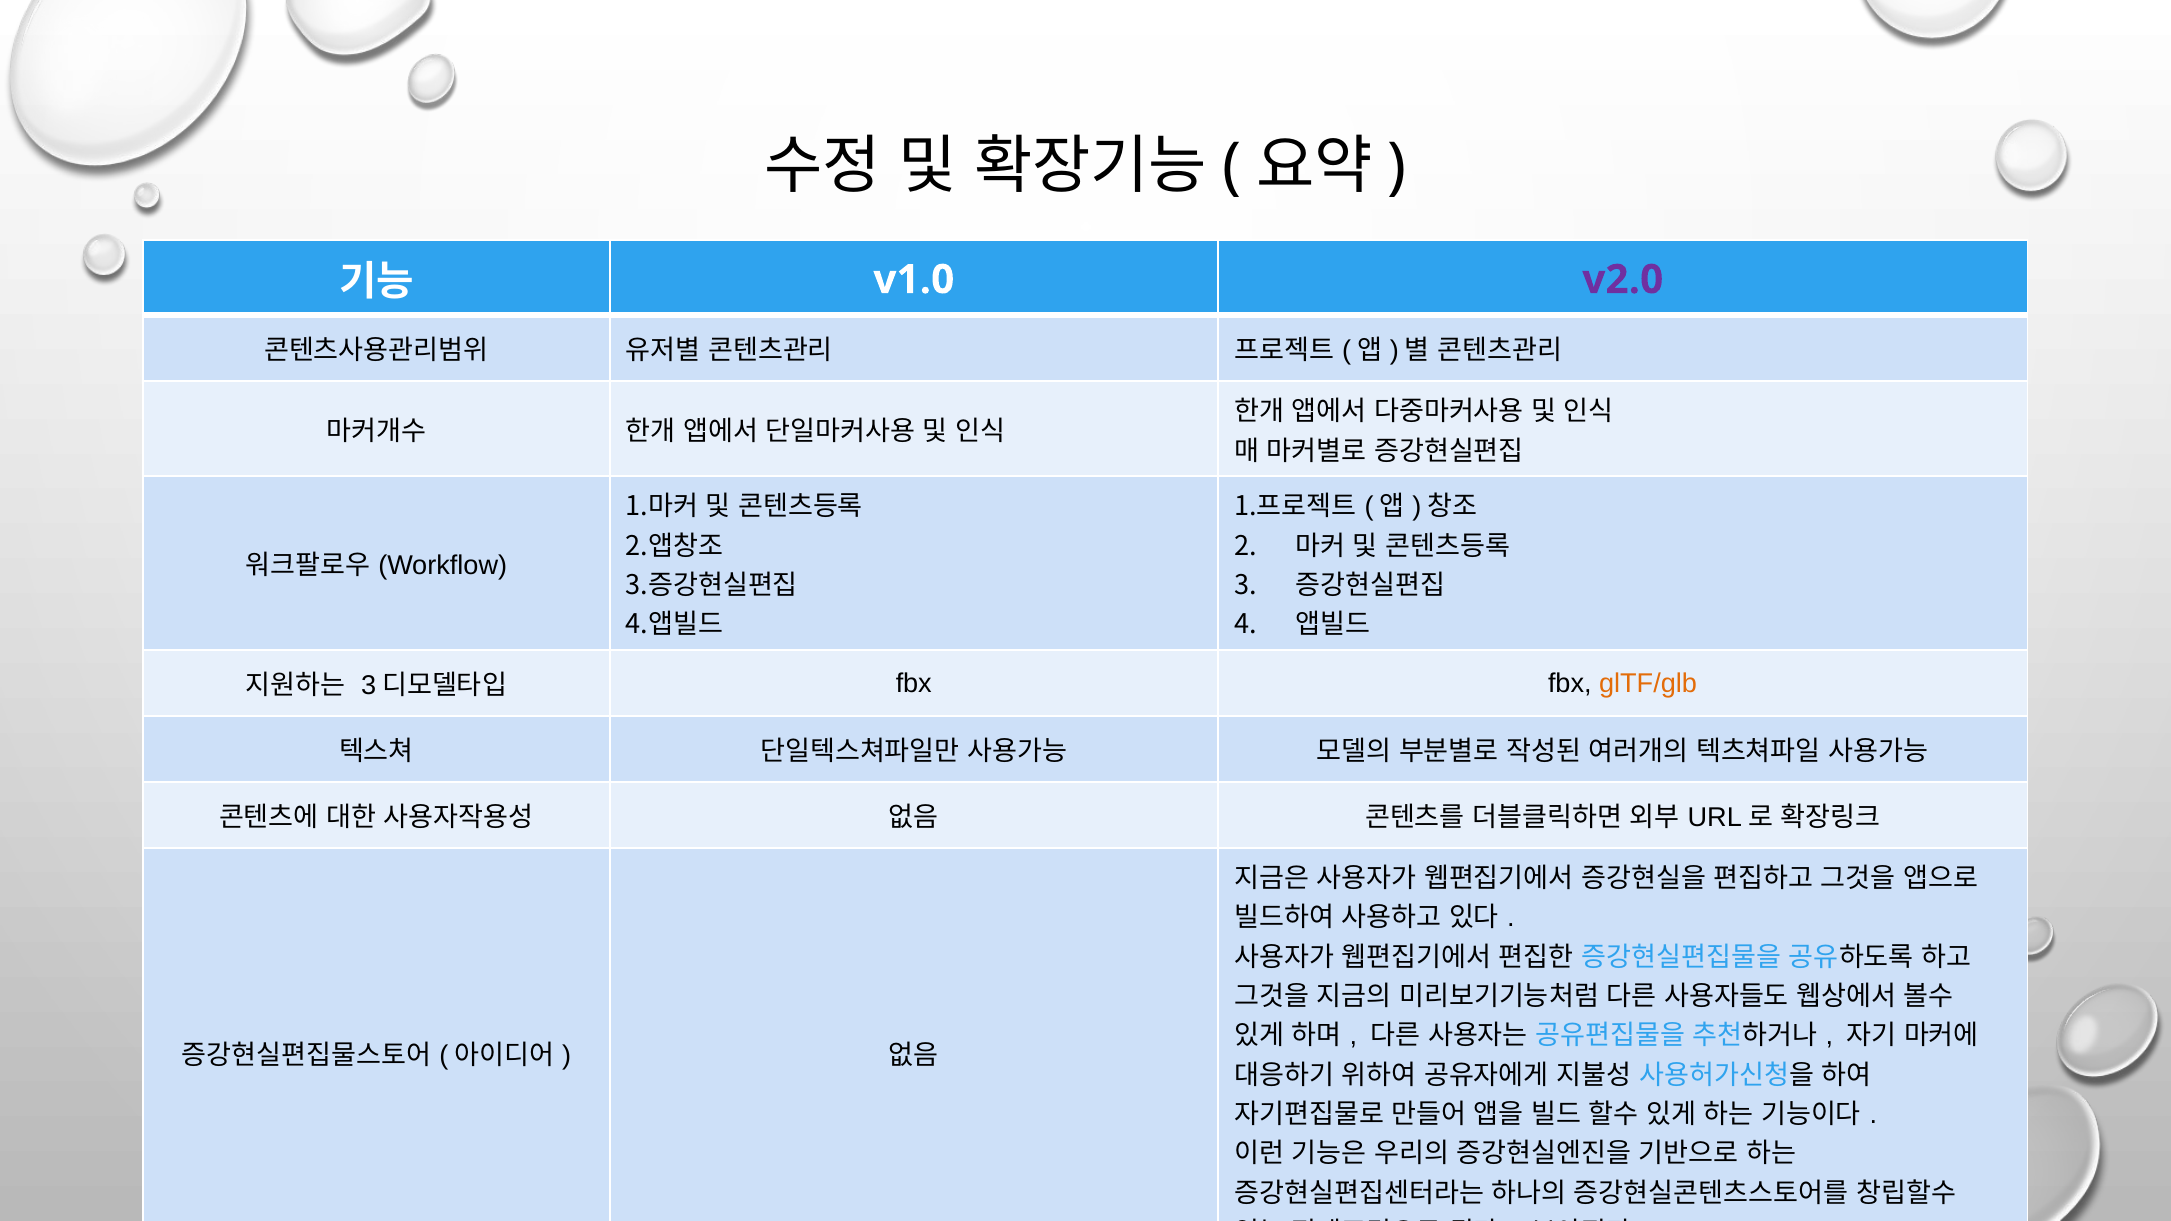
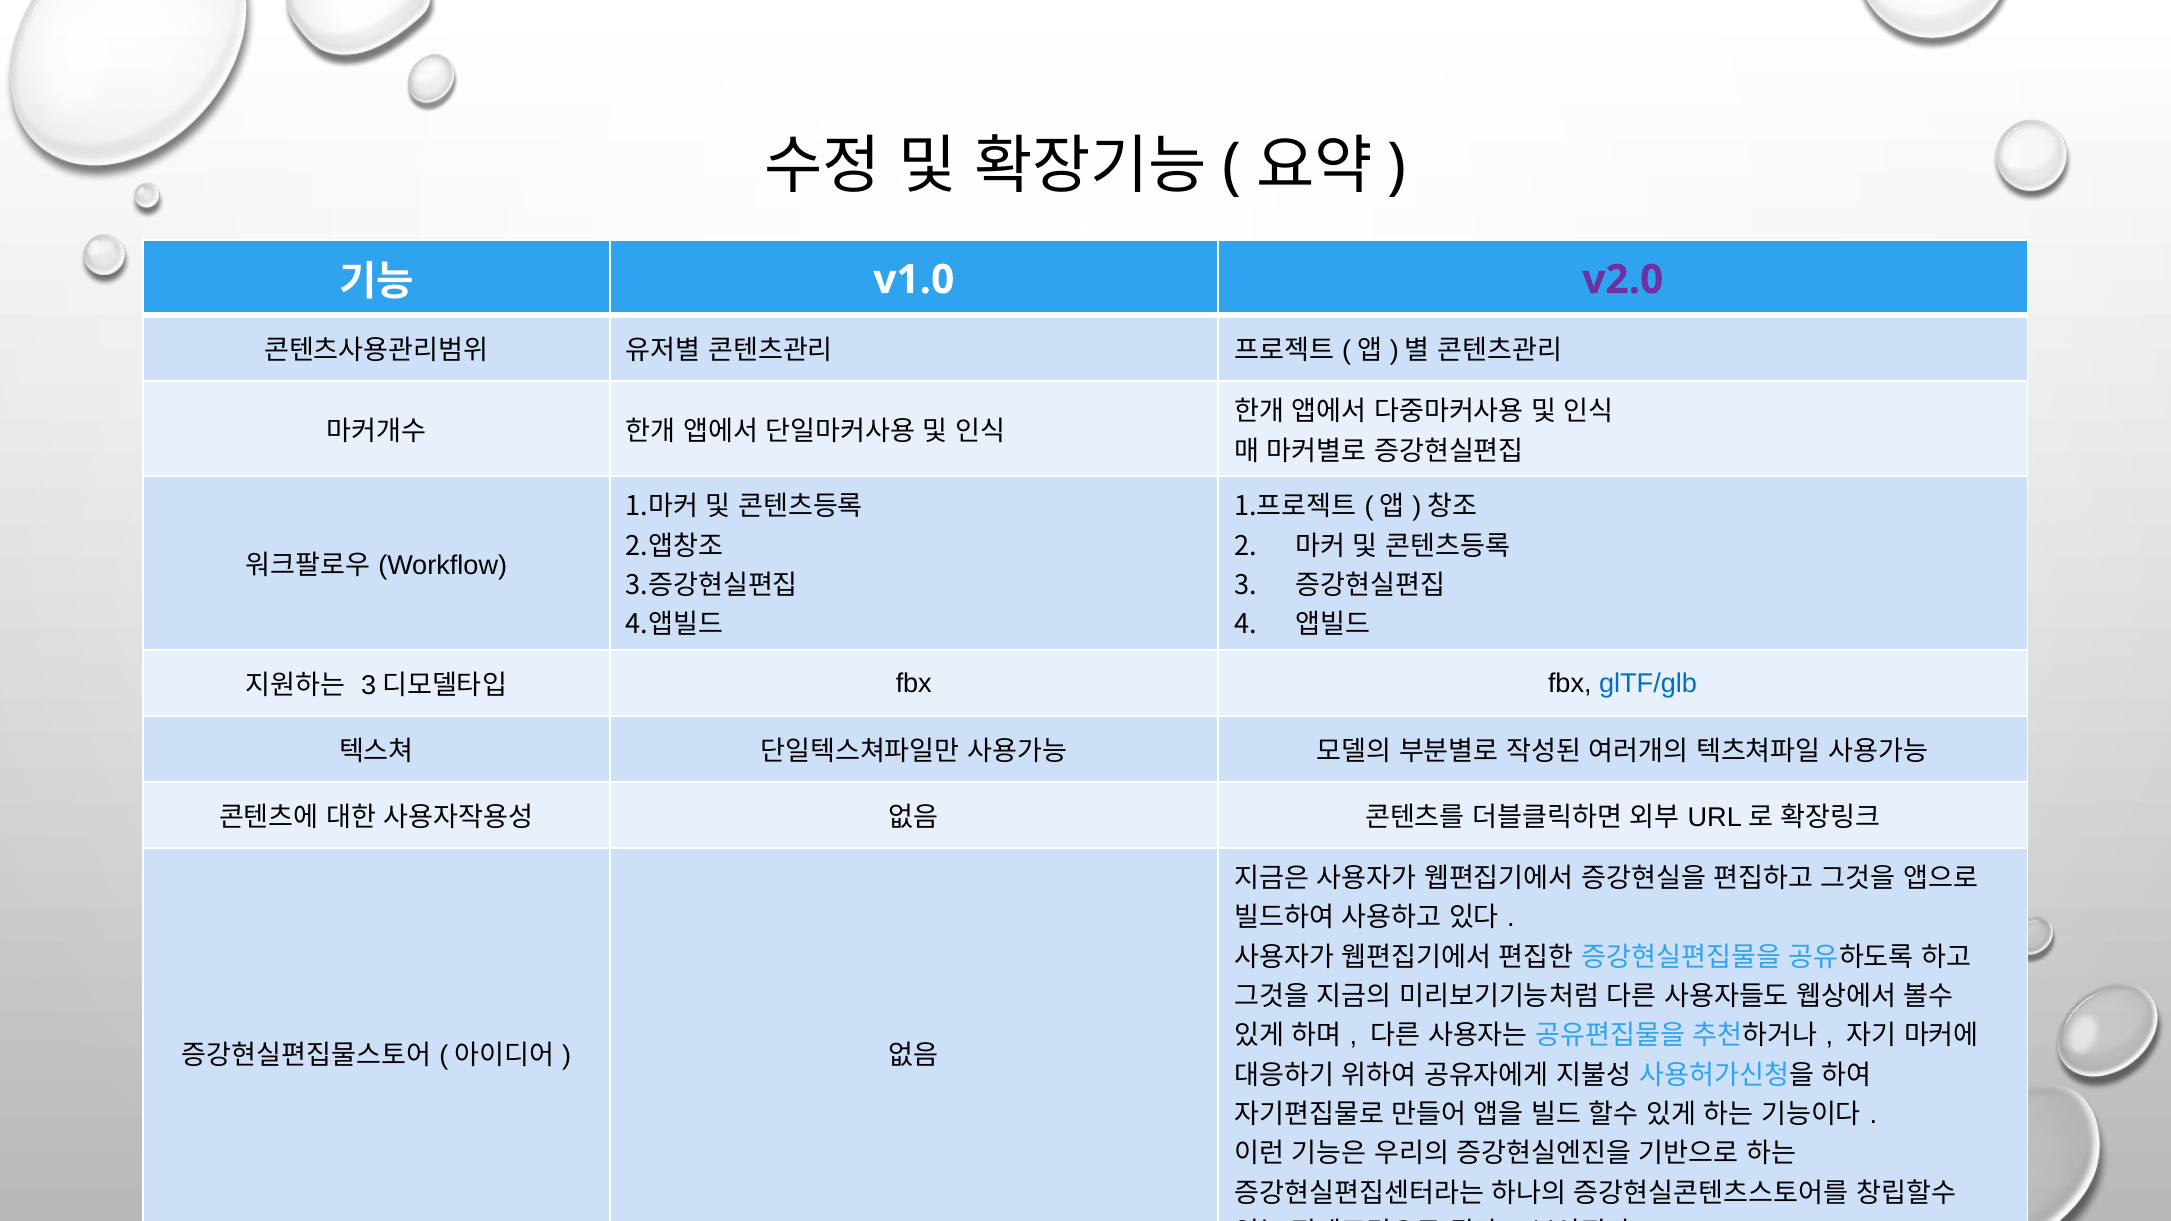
glTF/glb colour: orange -> blue
